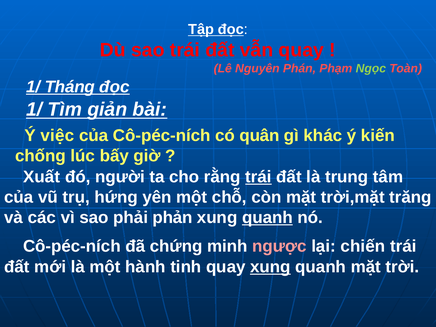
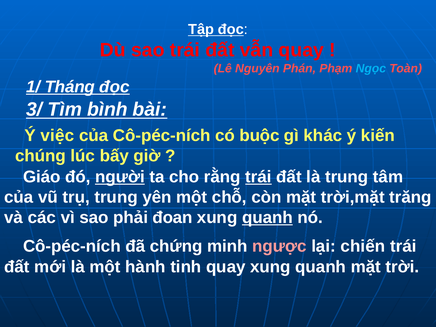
Ngọc colour: light green -> light blue
1/ at (34, 110): 1/ -> 3/
giản: giản -> bình
quân: quân -> buộc
chống: chống -> chúng
Xuất: Xuất -> Giáo
người underline: none -> present
trụ hứng: hứng -> trung
phản: phản -> đoan
xung at (270, 267) underline: present -> none
